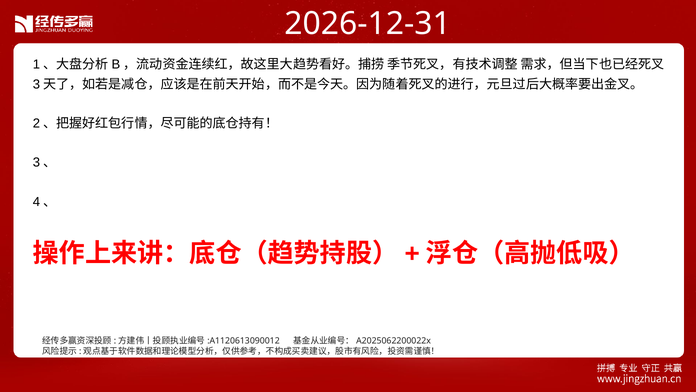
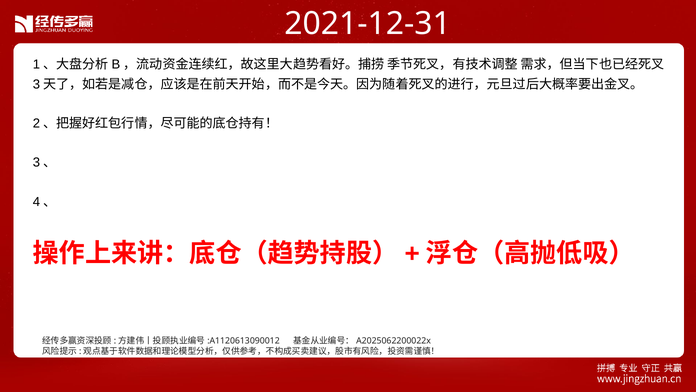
2026-12-31: 2026-12-31 -> 2021-12-31
